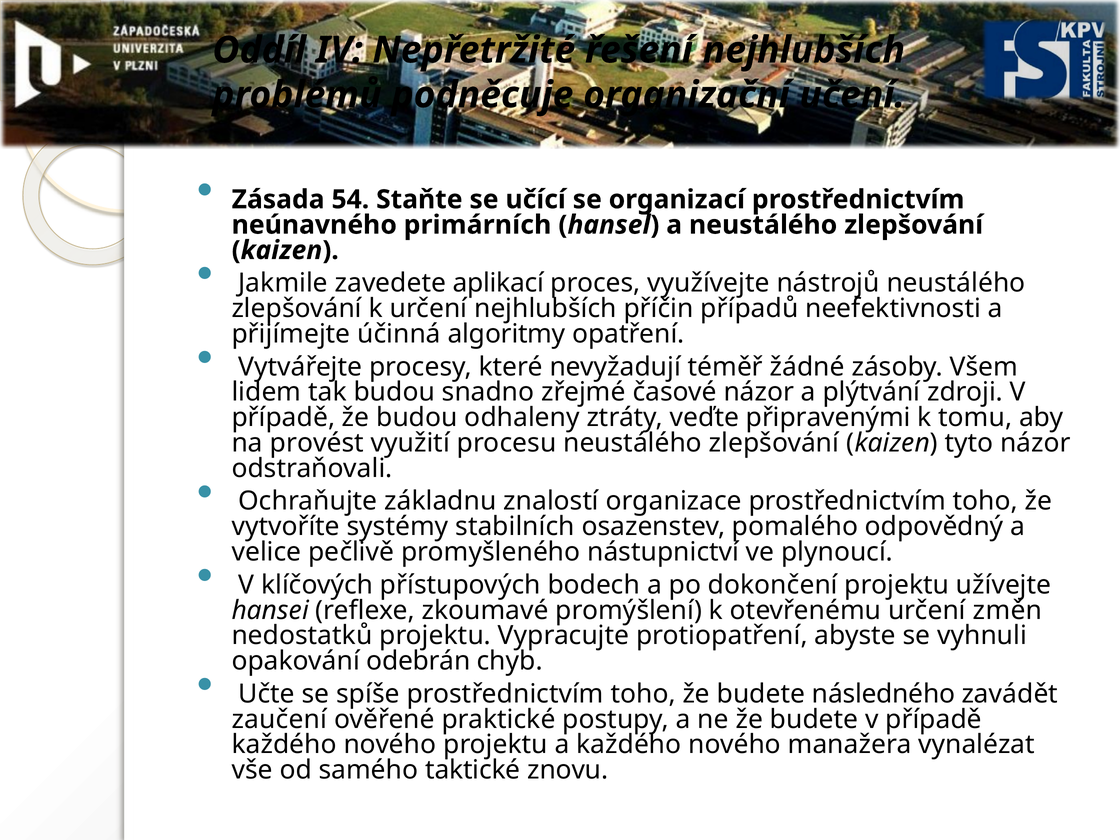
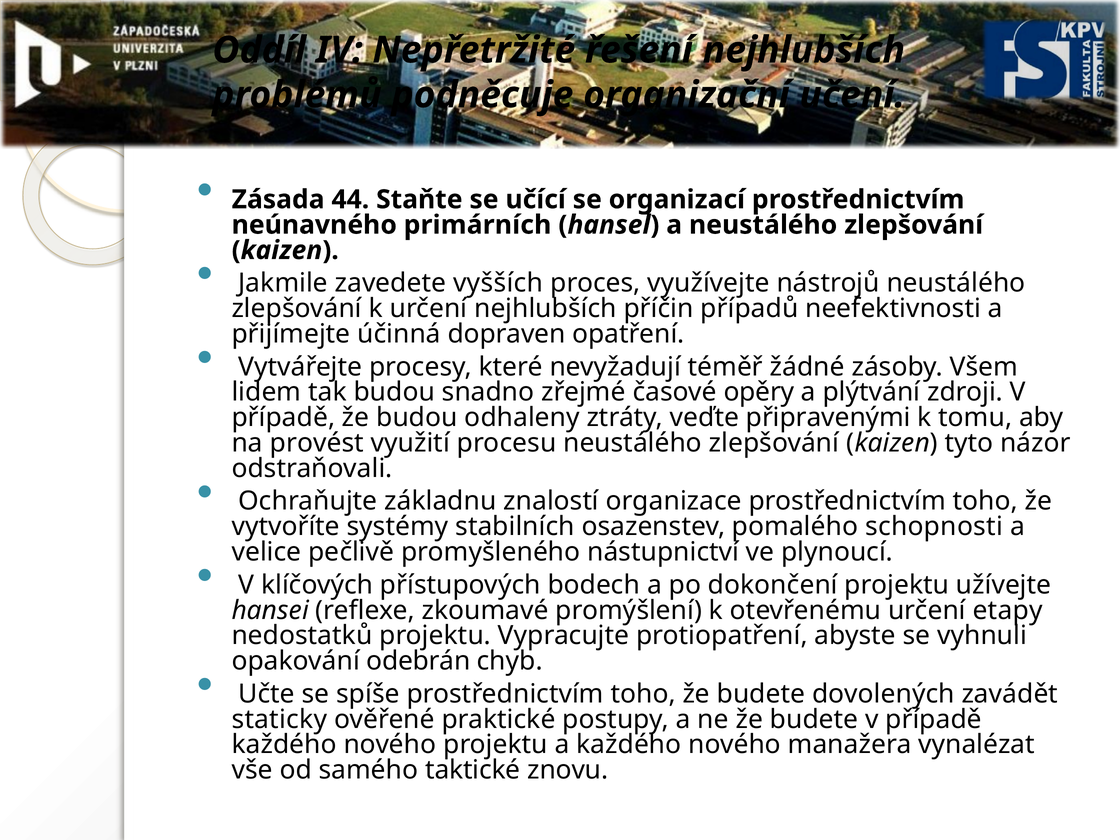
54: 54 -> 44
aplikací: aplikací -> vyšších
algoritmy: algoritmy -> dopraven
časové názor: názor -> opěry
odpovědný: odpovědný -> schopnosti
změn: změn -> etapy
následného: následného -> dovolených
zaučení: zaučení -> staticky
